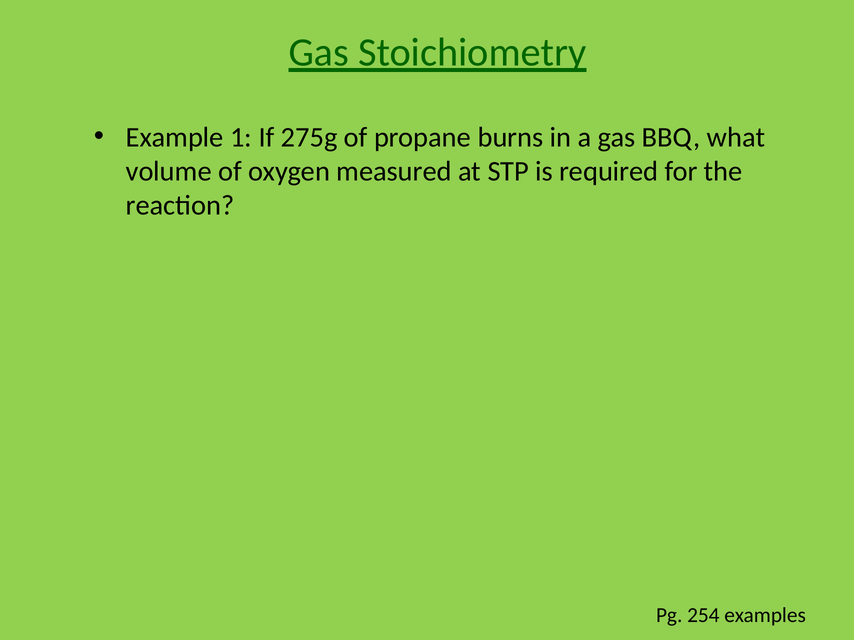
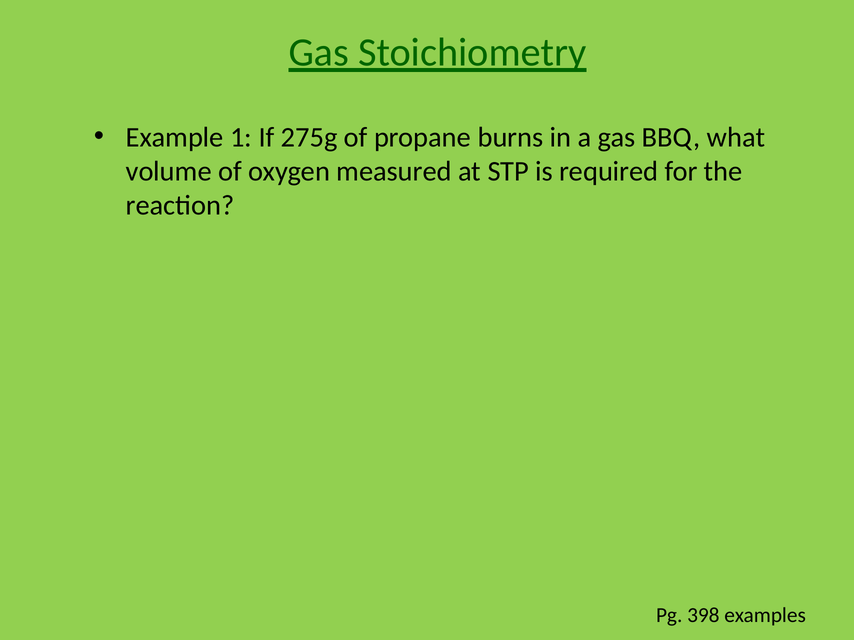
254: 254 -> 398
